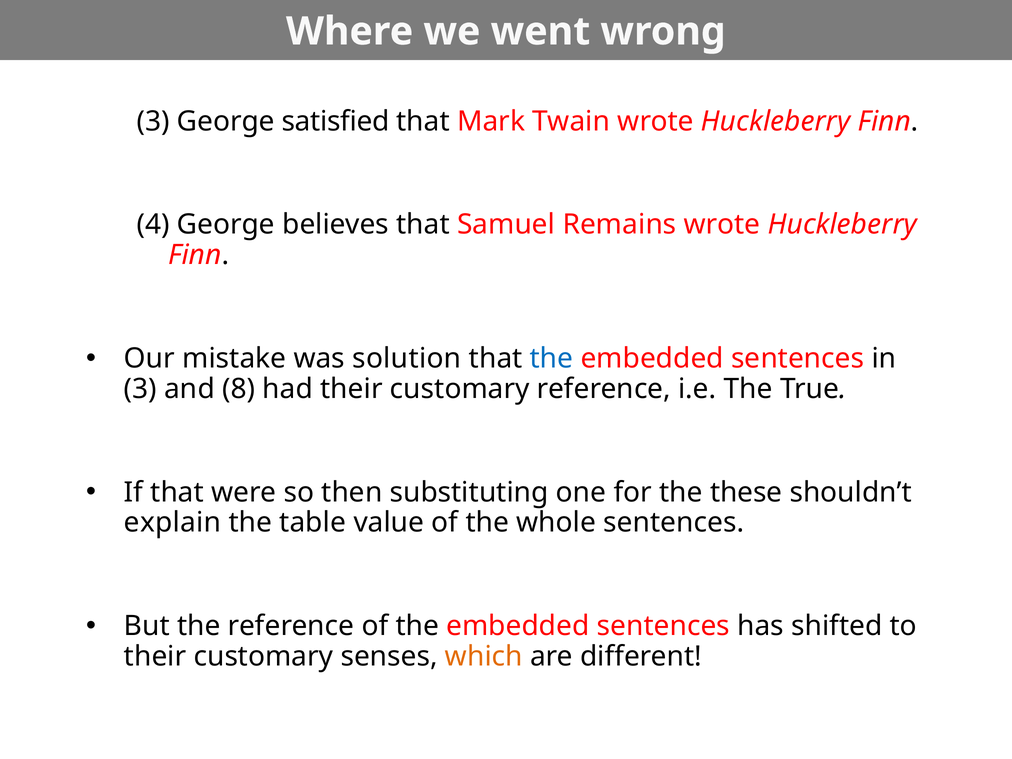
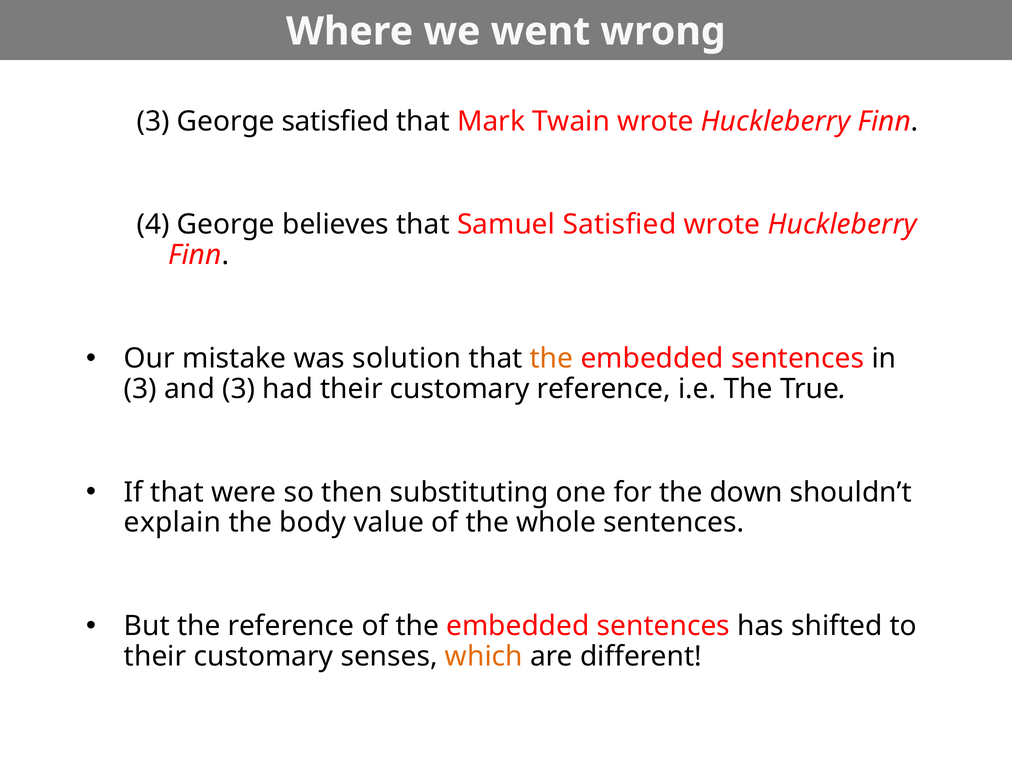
Samuel Remains: Remains -> Satisfied
the at (551, 359) colour: blue -> orange
and 8: 8 -> 3
these: these -> down
table: table -> body
